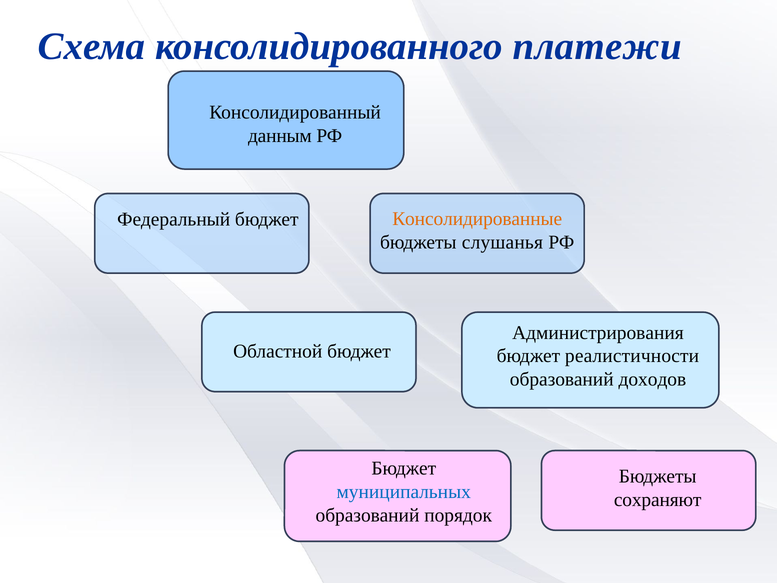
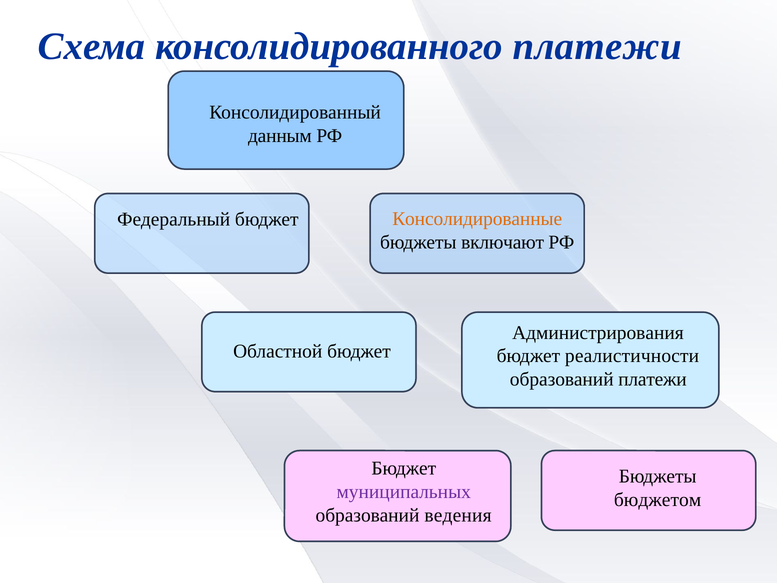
слушанья: слушанья -> включают
образований доходов: доходов -> платежи
муниципальных colour: blue -> purple
сохраняют: сохраняют -> бюджетом
порядок: порядок -> ведения
